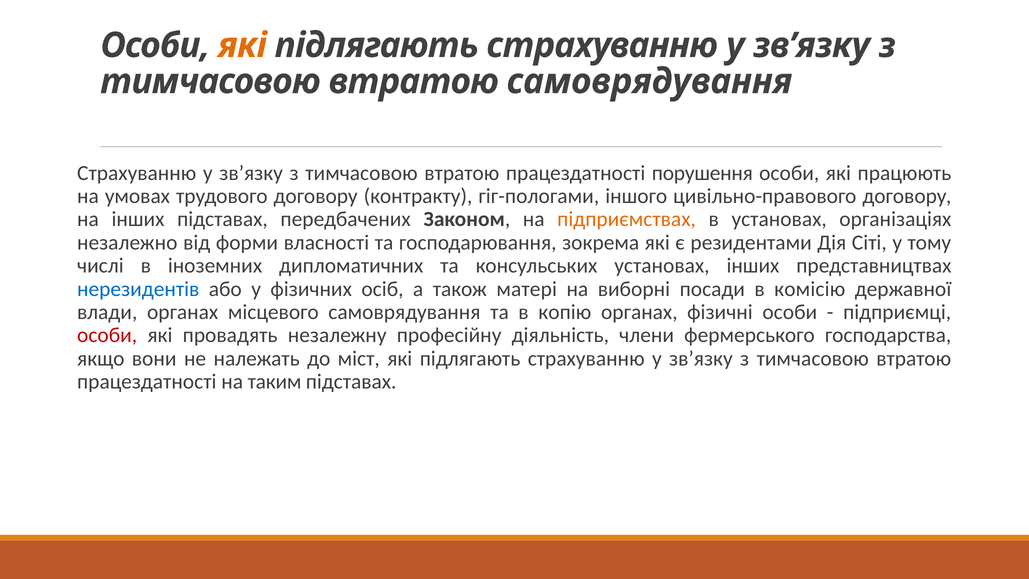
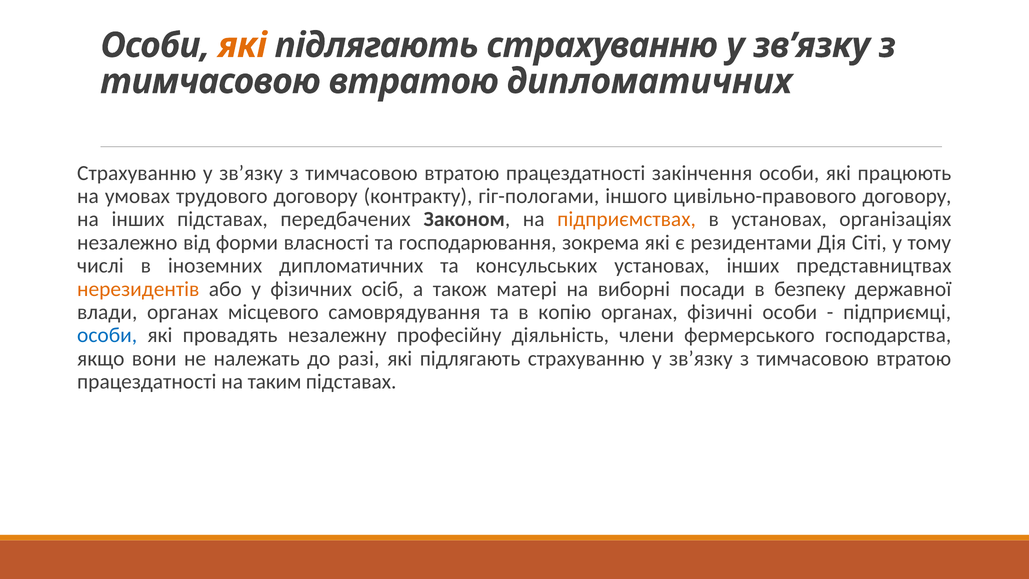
втратою самоврядування: самоврядування -> дипломатичних
порушення: порушення -> закінчення
нерезидентів colour: blue -> orange
комісію: комісію -> безпеку
особи at (107, 335) colour: red -> blue
міст: міст -> разі
